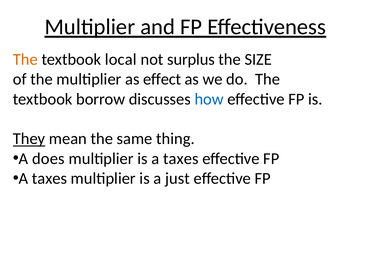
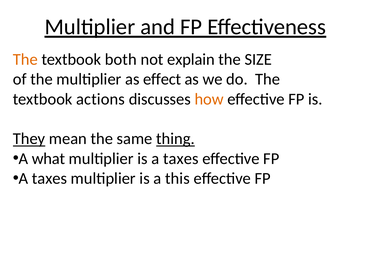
local: local -> both
surplus: surplus -> explain
borrow: borrow -> actions
how colour: blue -> orange
thing underline: none -> present
does: does -> what
just: just -> this
